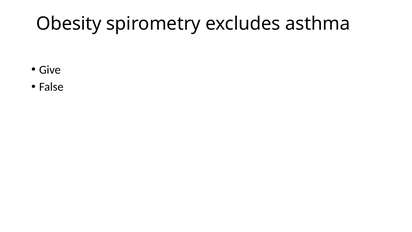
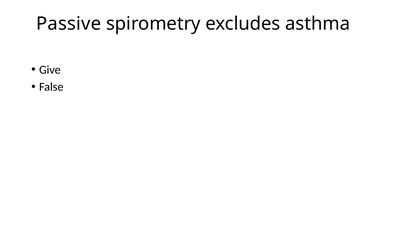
Obesity: Obesity -> Passive
